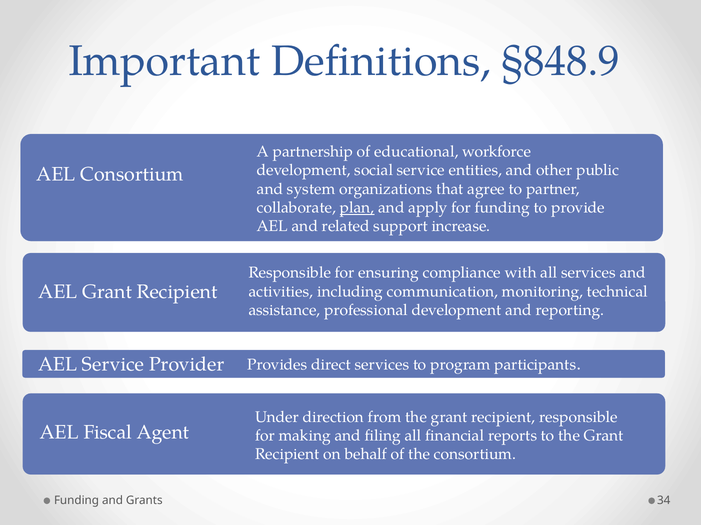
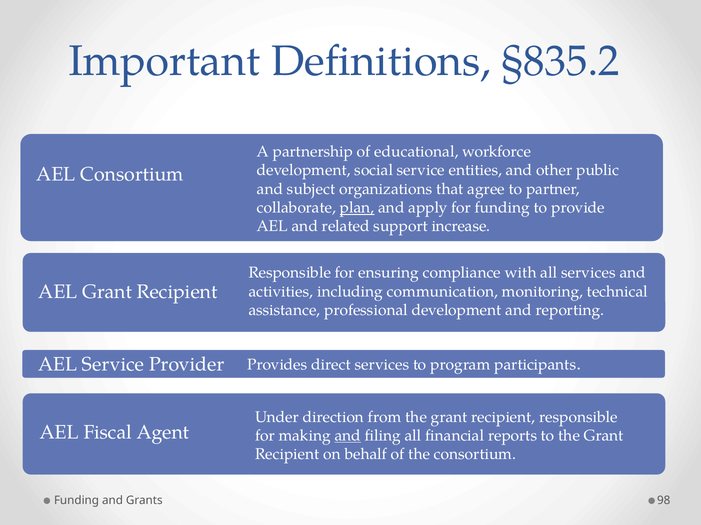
§848.9: §848.9 -> §835.2
system: system -> subject
and at (348, 436) underline: none -> present
34: 34 -> 98
